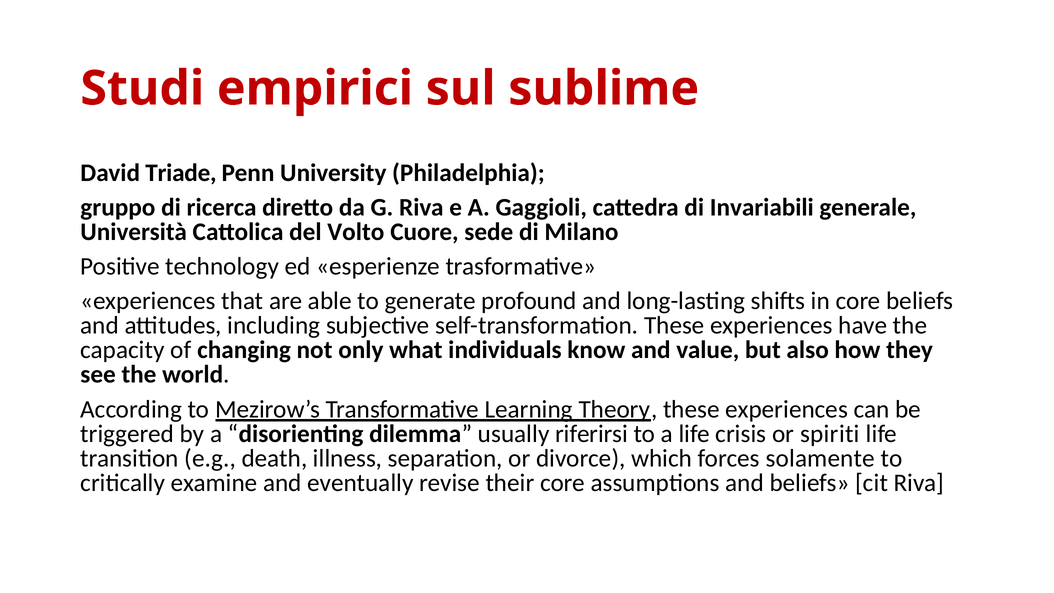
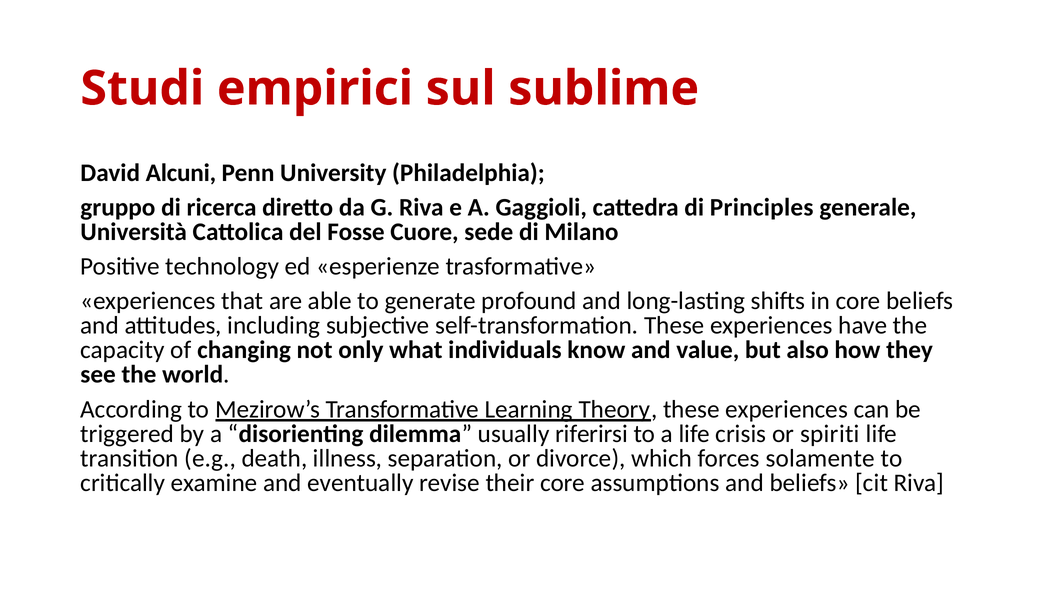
Triade: Triade -> Alcuni
Invariabili: Invariabili -> Principles
Volto: Volto -> Fosse
